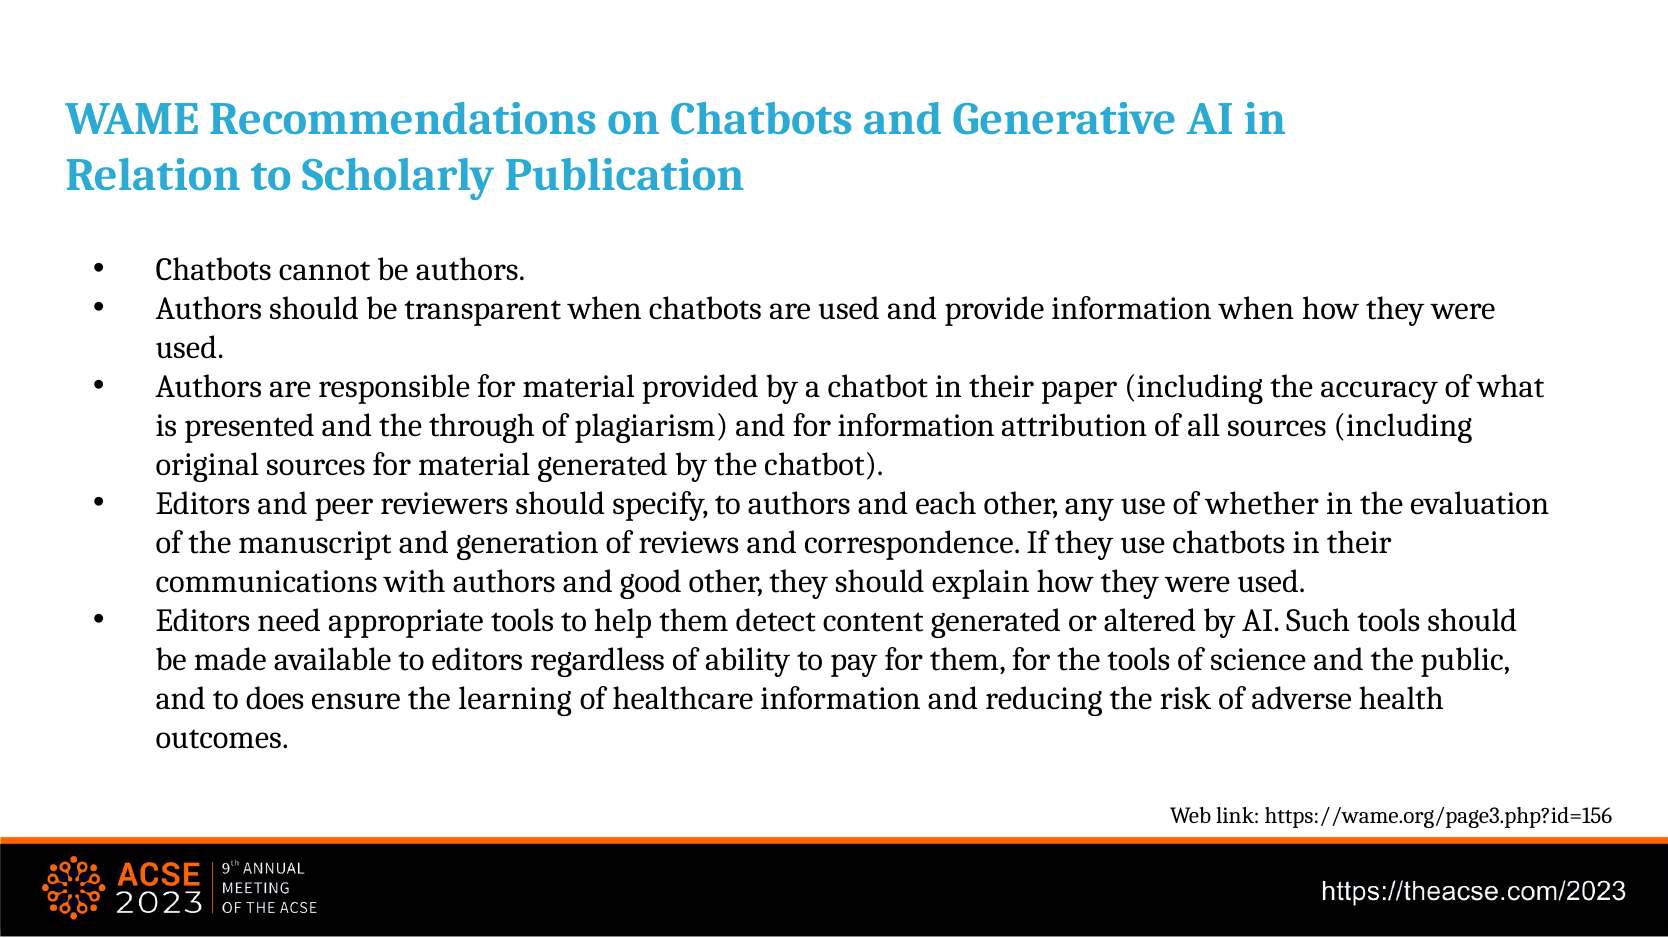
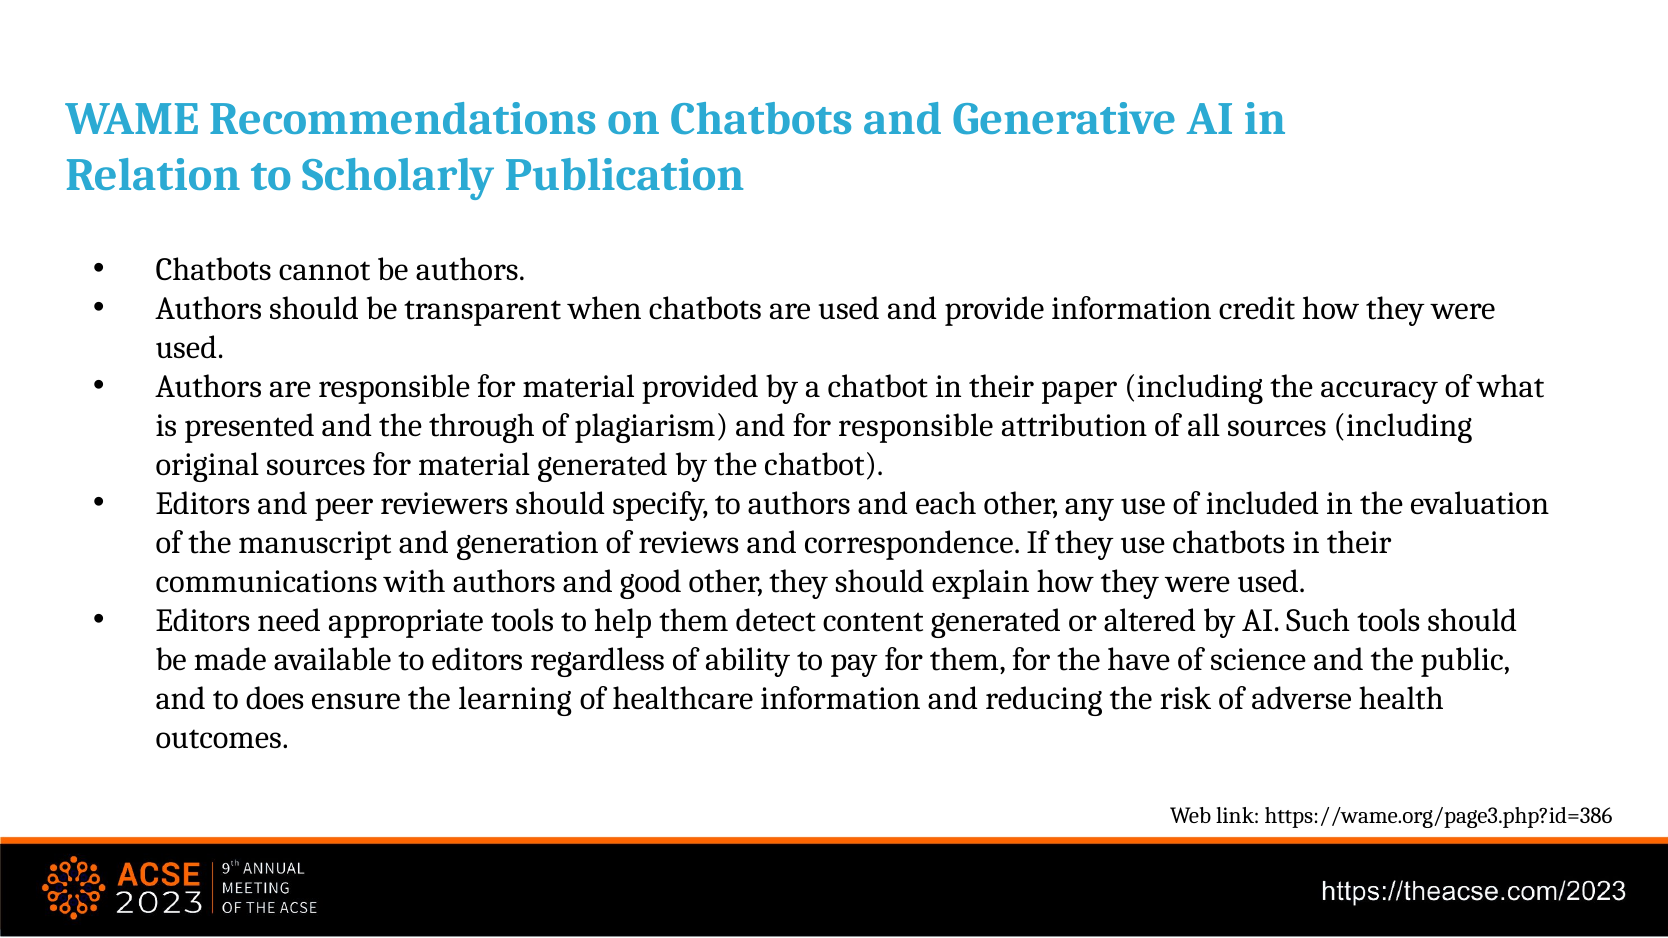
information when: when -> credit
for information: information -> responsible
whether: whether -> included
the tools: tools -> have
https://wame.org/page3.php?id=156: https://wame.org/page3.php?id=156 -> https://wame.org/page3.php?id=386
